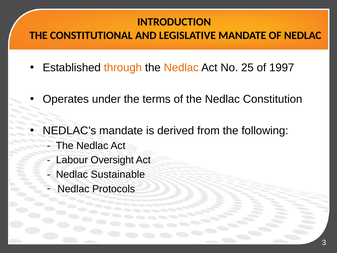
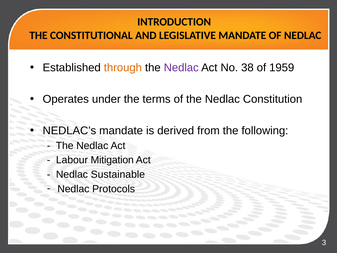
Nedlac at (181, 68) colour: orange -> purple
25: 25 -> 38
1997: 1997 -> 1959
Oversight: Oversight -> Mitigation
